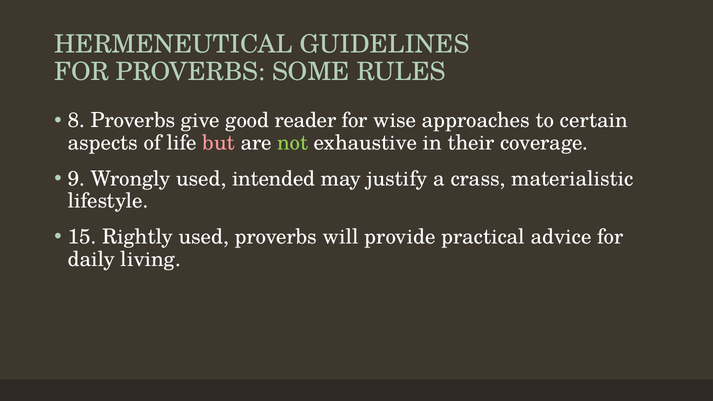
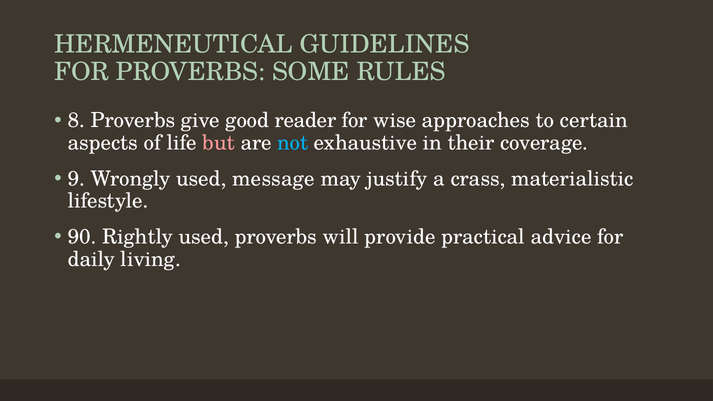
not colour: light green -> light blue
intended: intended -> message
15: 15 -> 90
